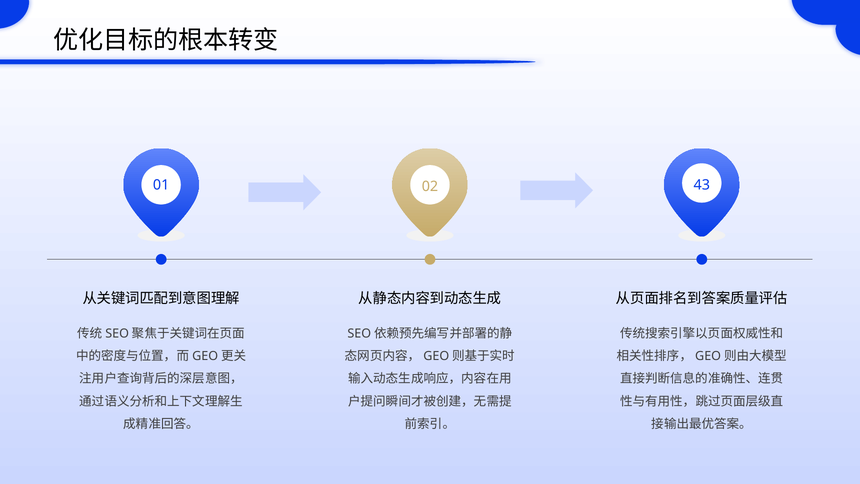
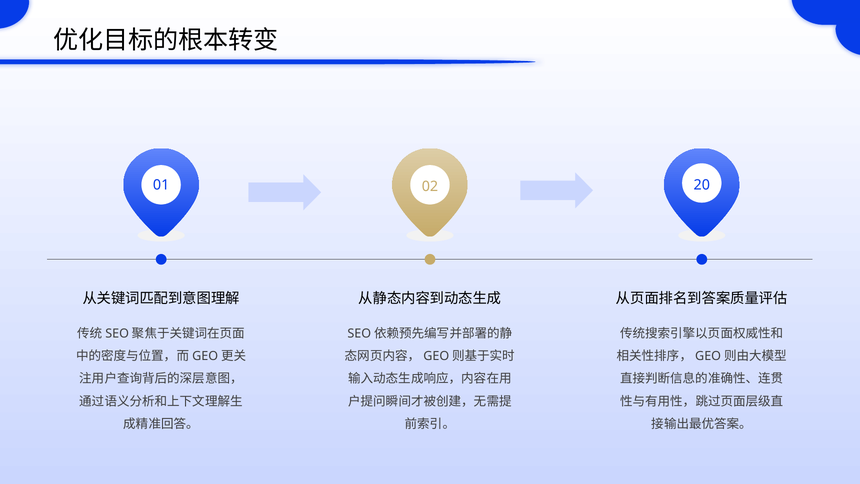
43: 43 -> 20
